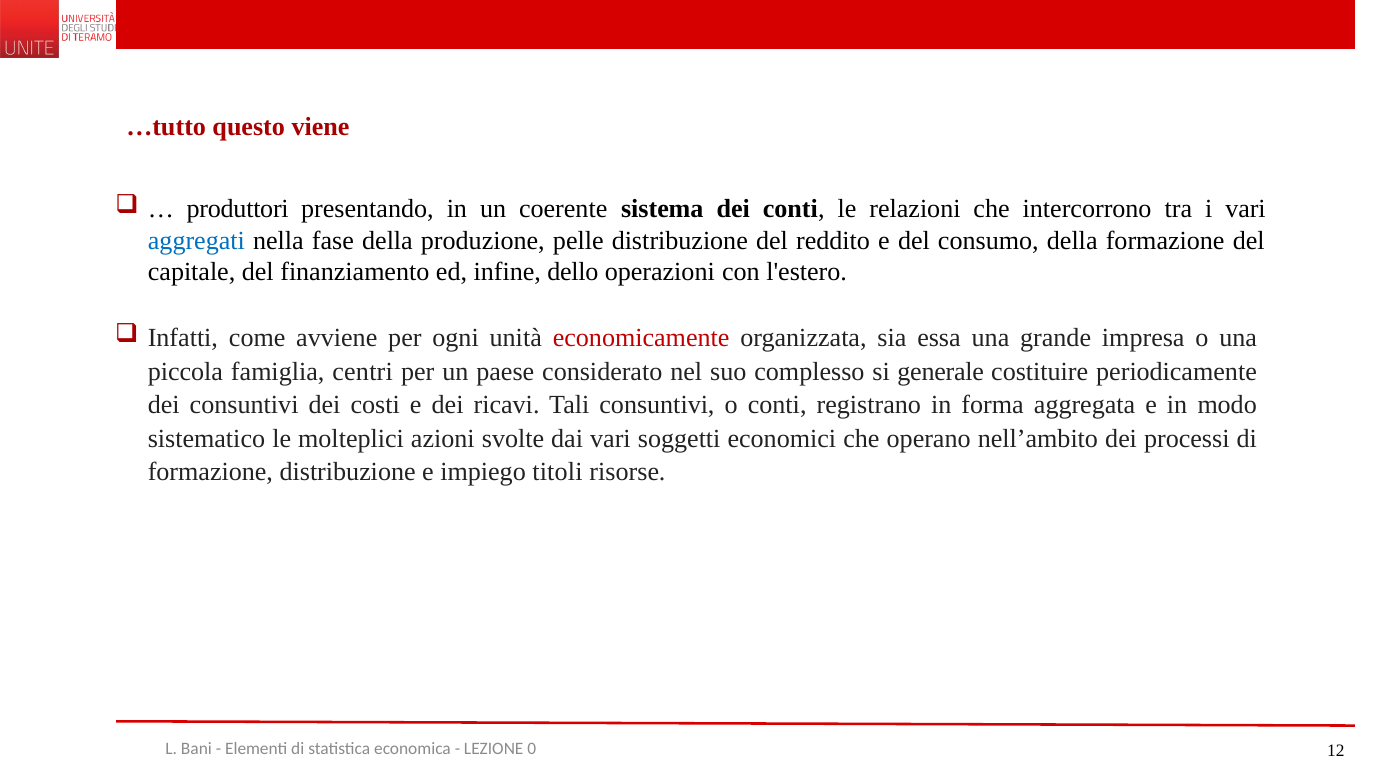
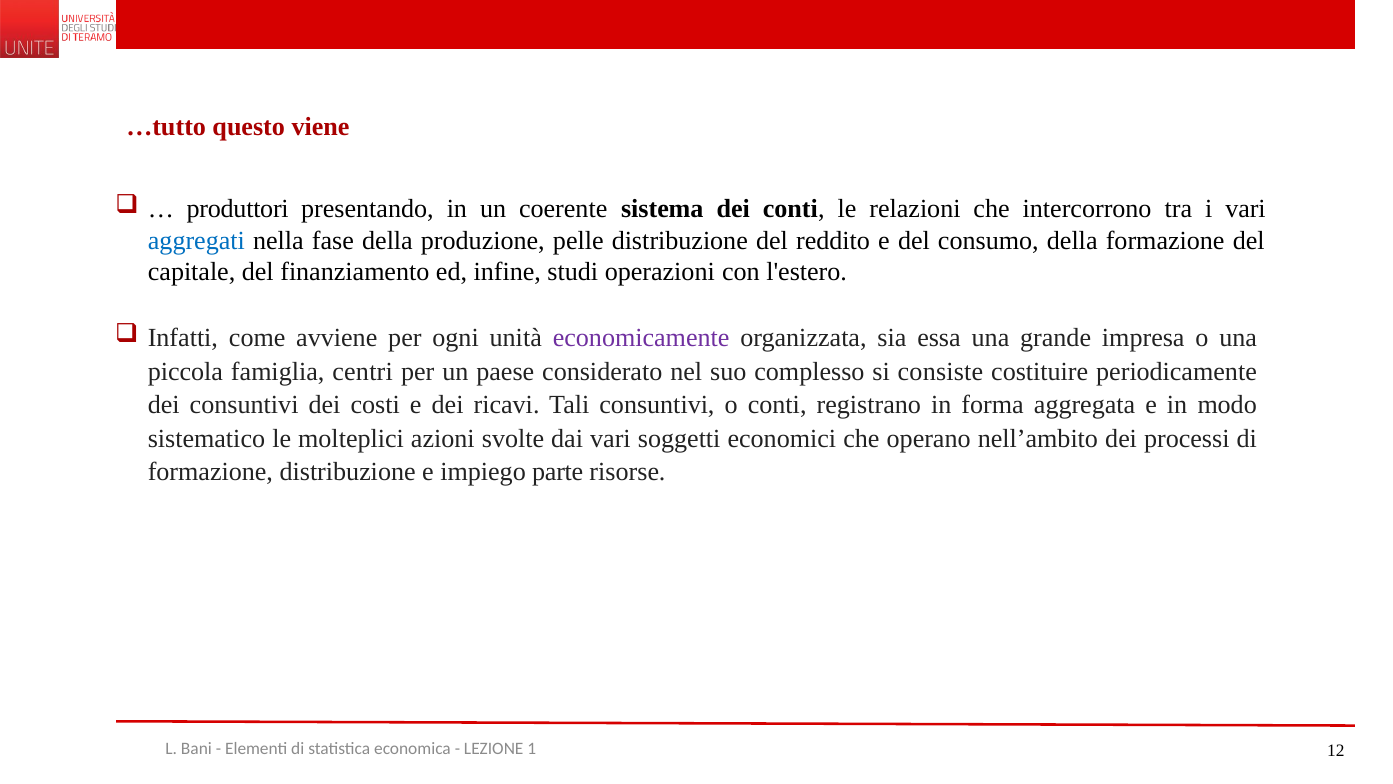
dello: dello -> studi
economicamente colour: red -> purple
generale: generale -> consiste
titoli: titoli -> parte
0: 0 -> 1
